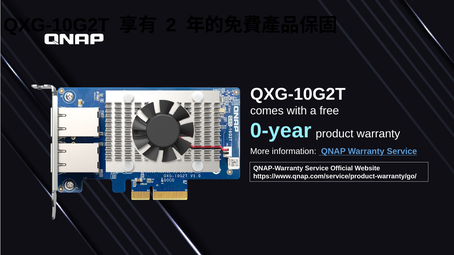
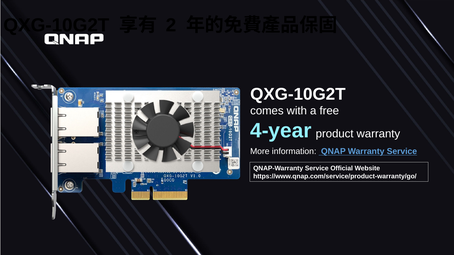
0-year: 0-year -> 4-year
